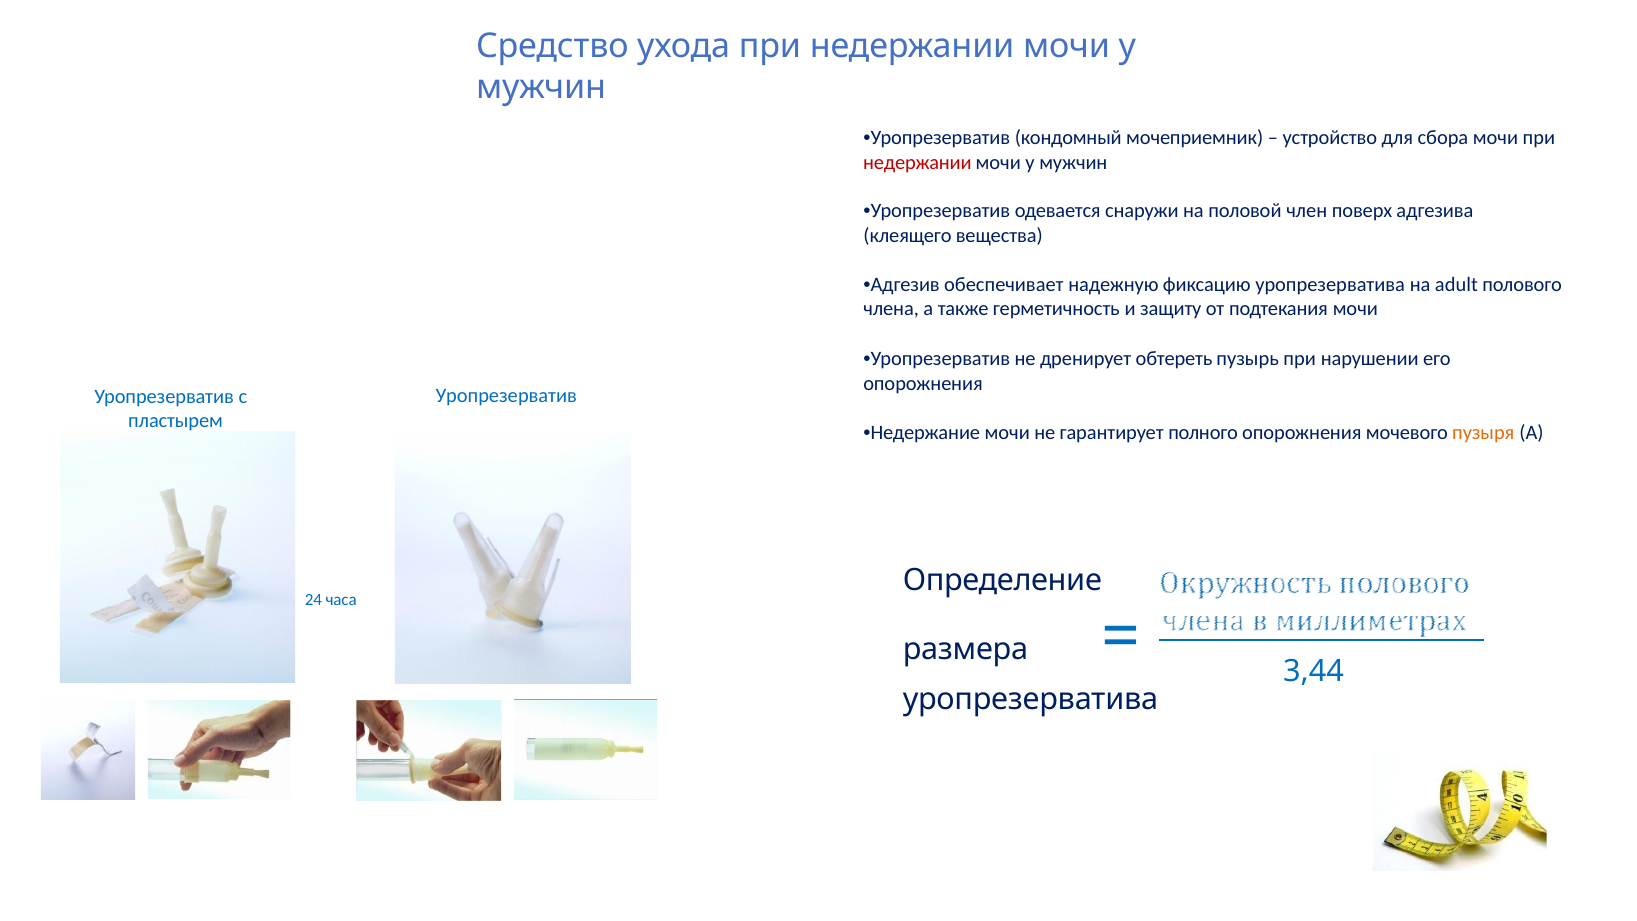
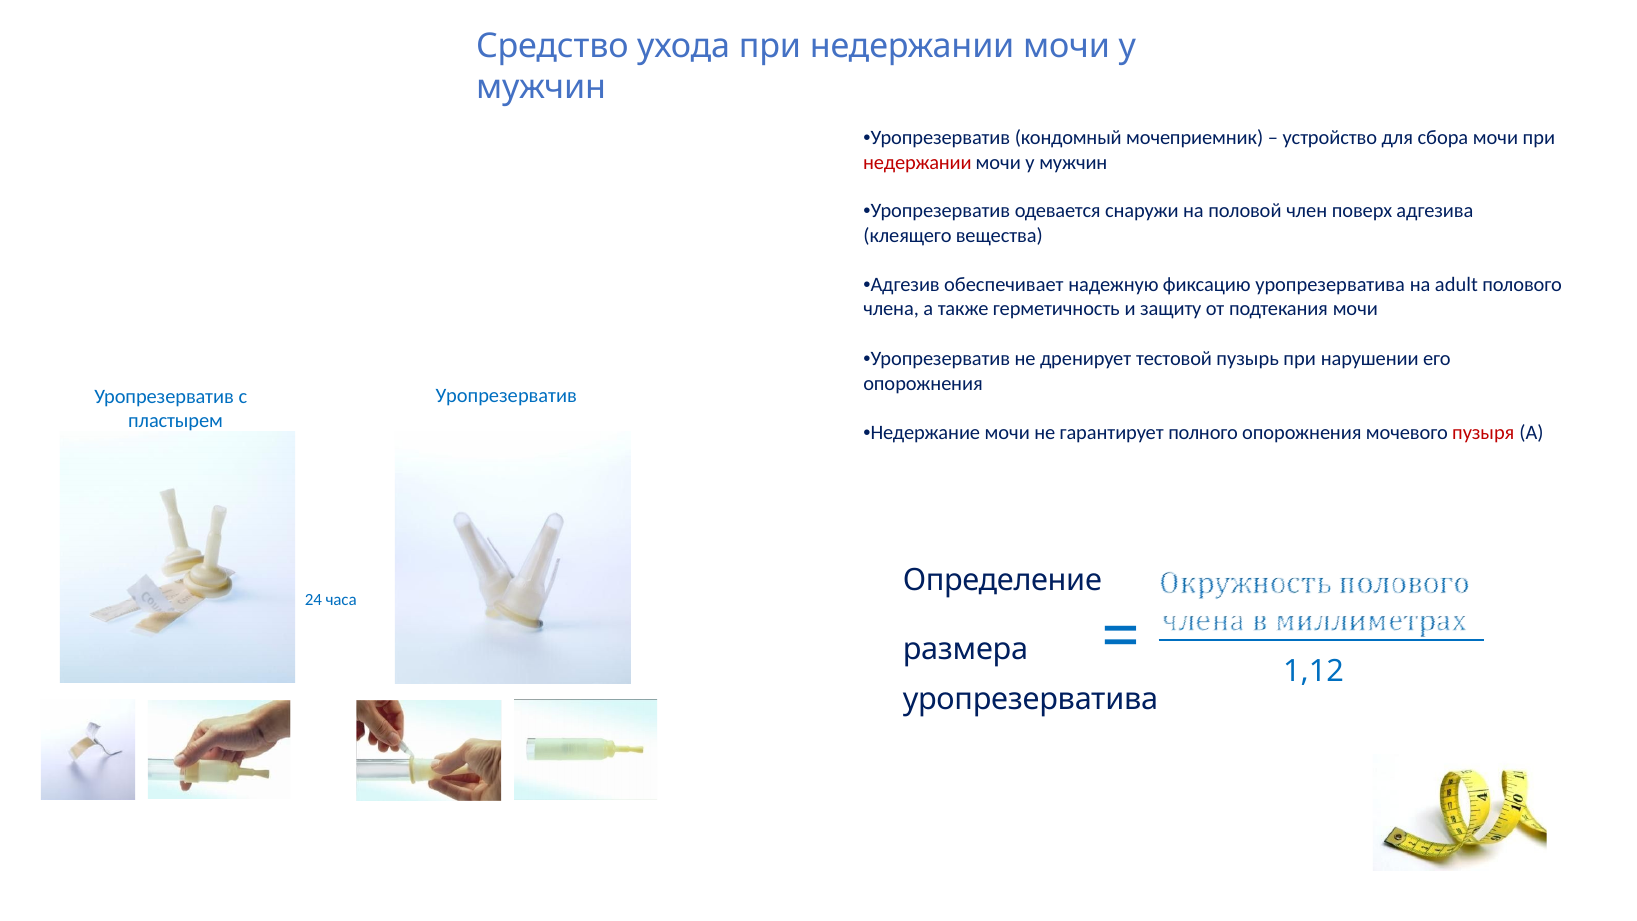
обтереть: обтереть -> тестовой
пузыря colour: orange -> red
3,44: 3,44 -> 1,12
